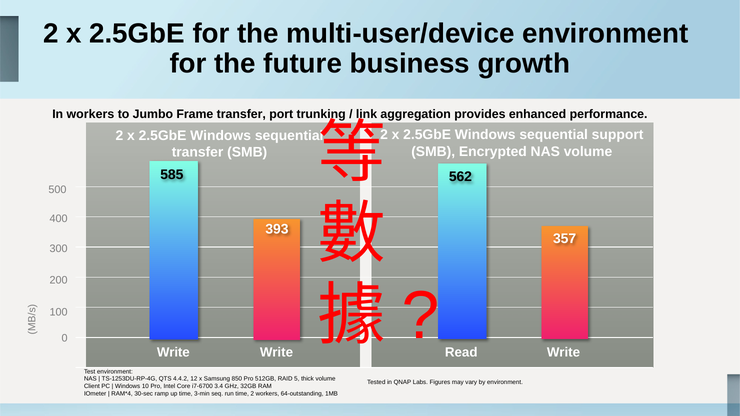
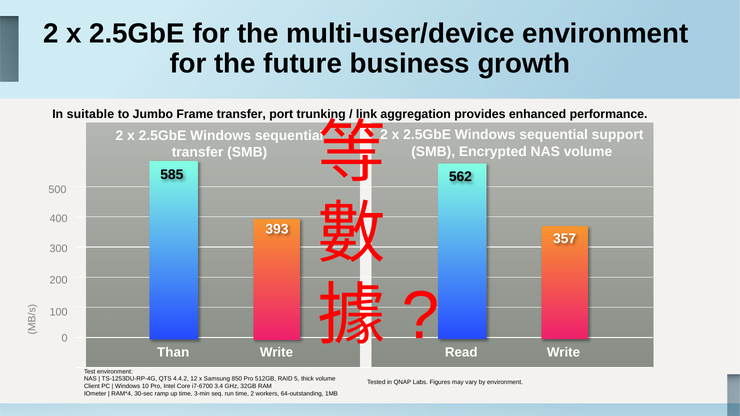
In workers: workers -> suitable
Write at (173, 353): Write -> Than
